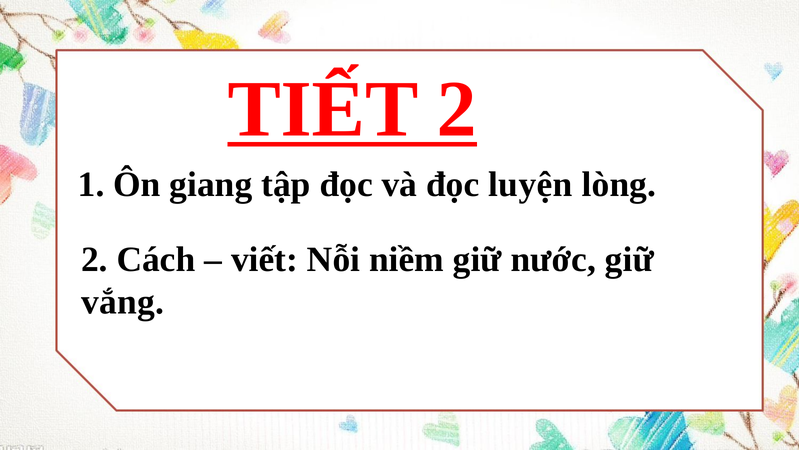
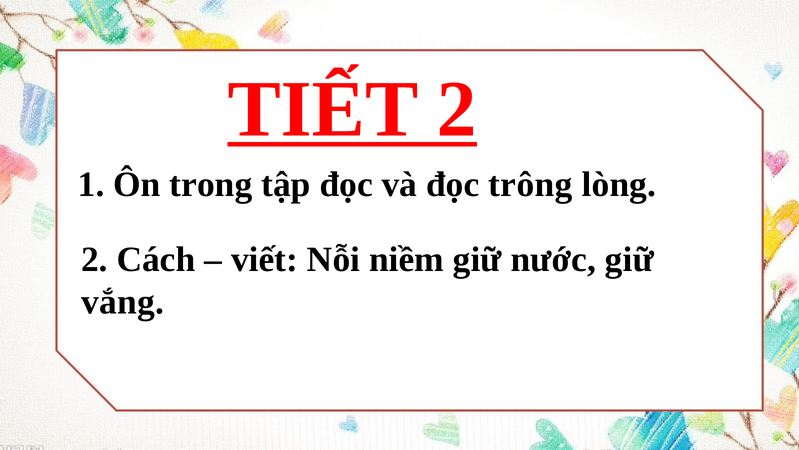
giang: giang -> trong
luyện: luyện -> trông
